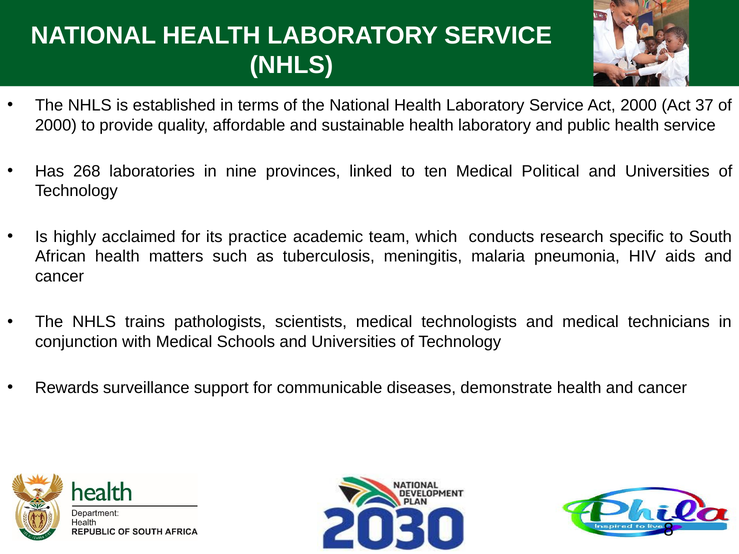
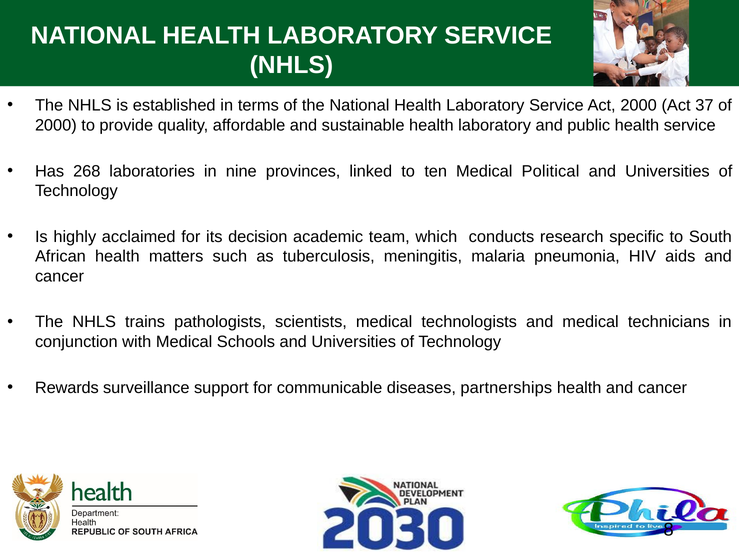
practice: practice -> decision
demonstrate: demonstrate -> partnerships
